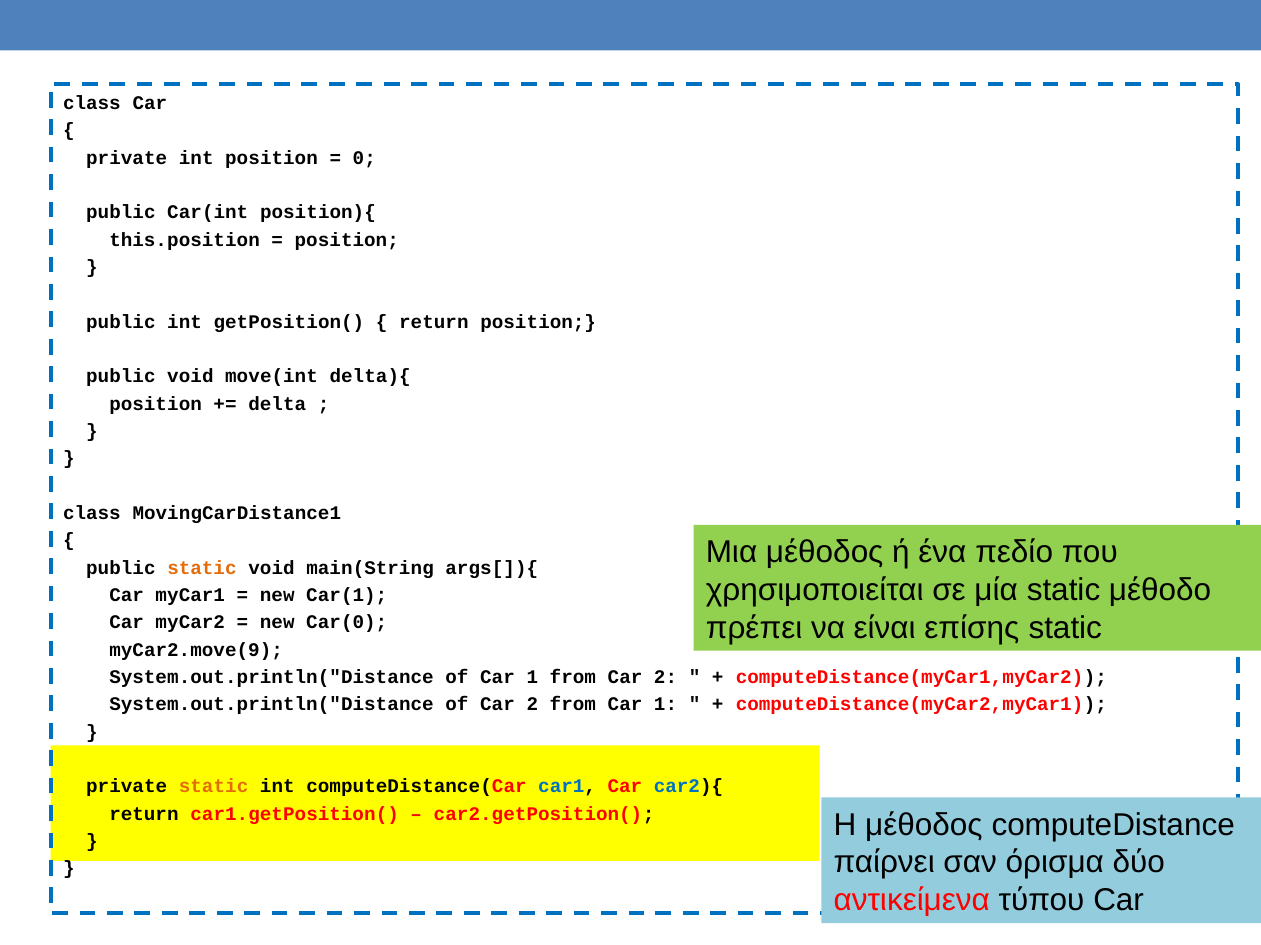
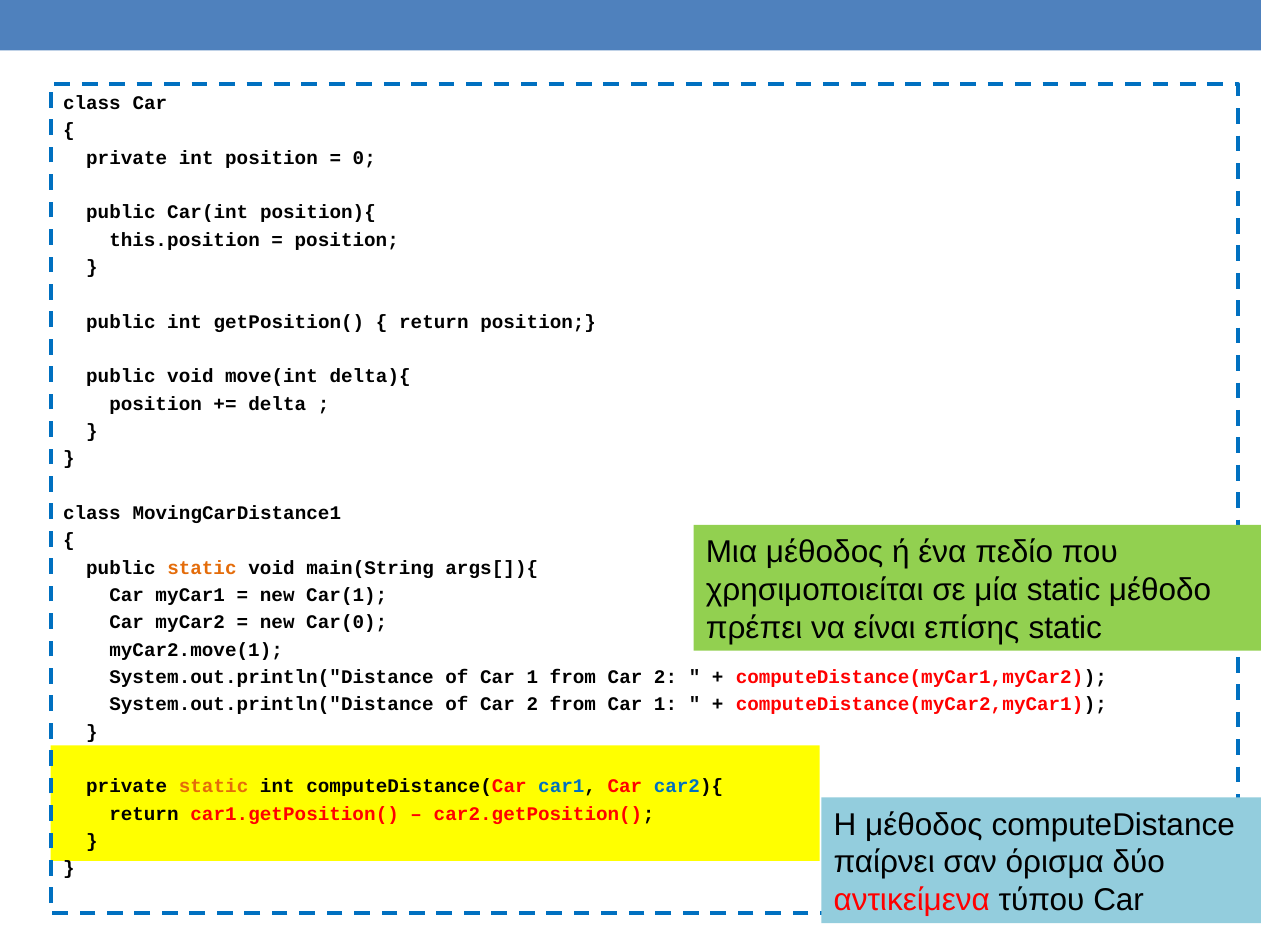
myCar2.move(9: myCar2.move(9 -> myCar2.move(1
